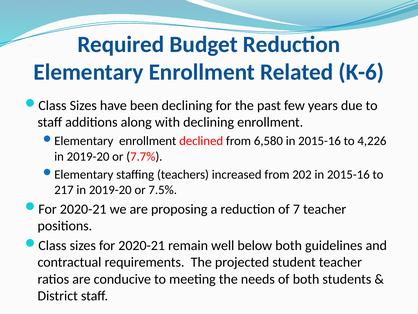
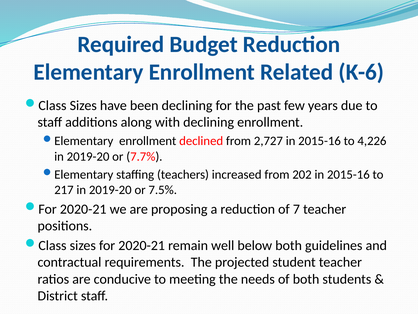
6,580: 6,580 -> 2,727
